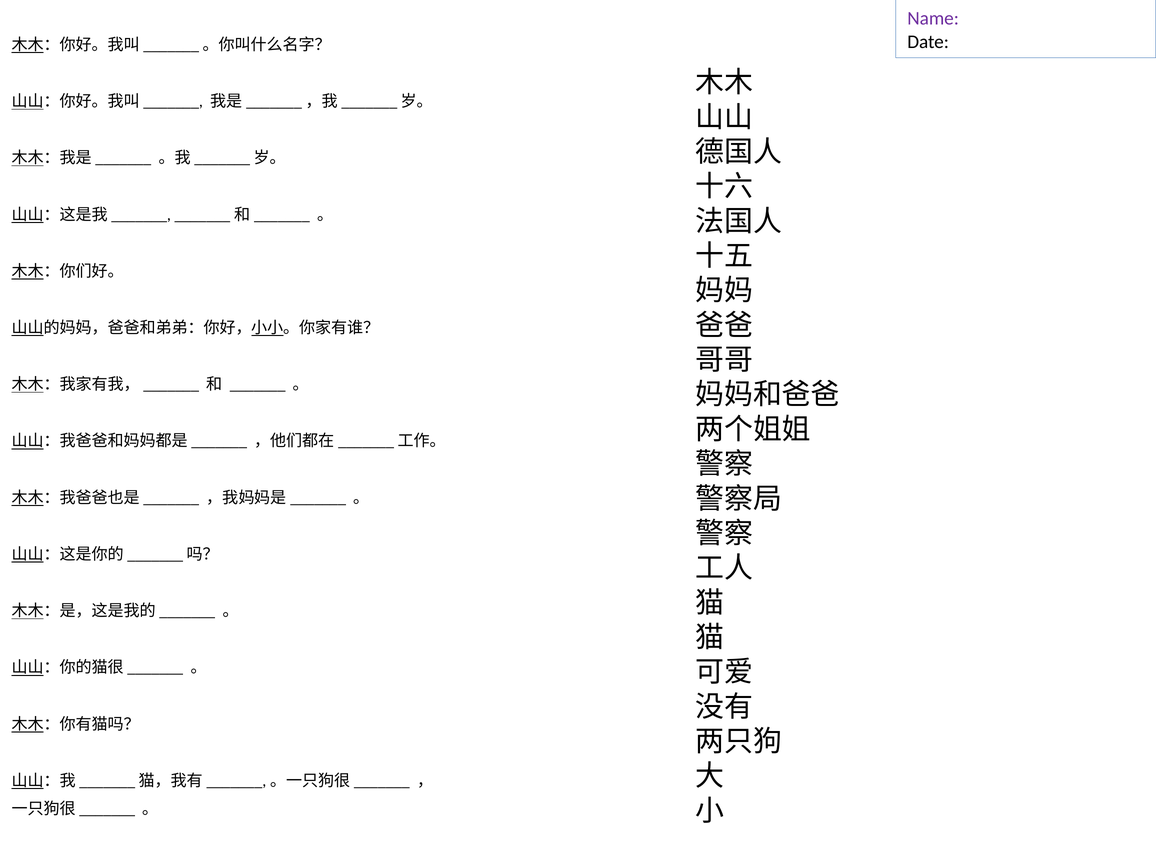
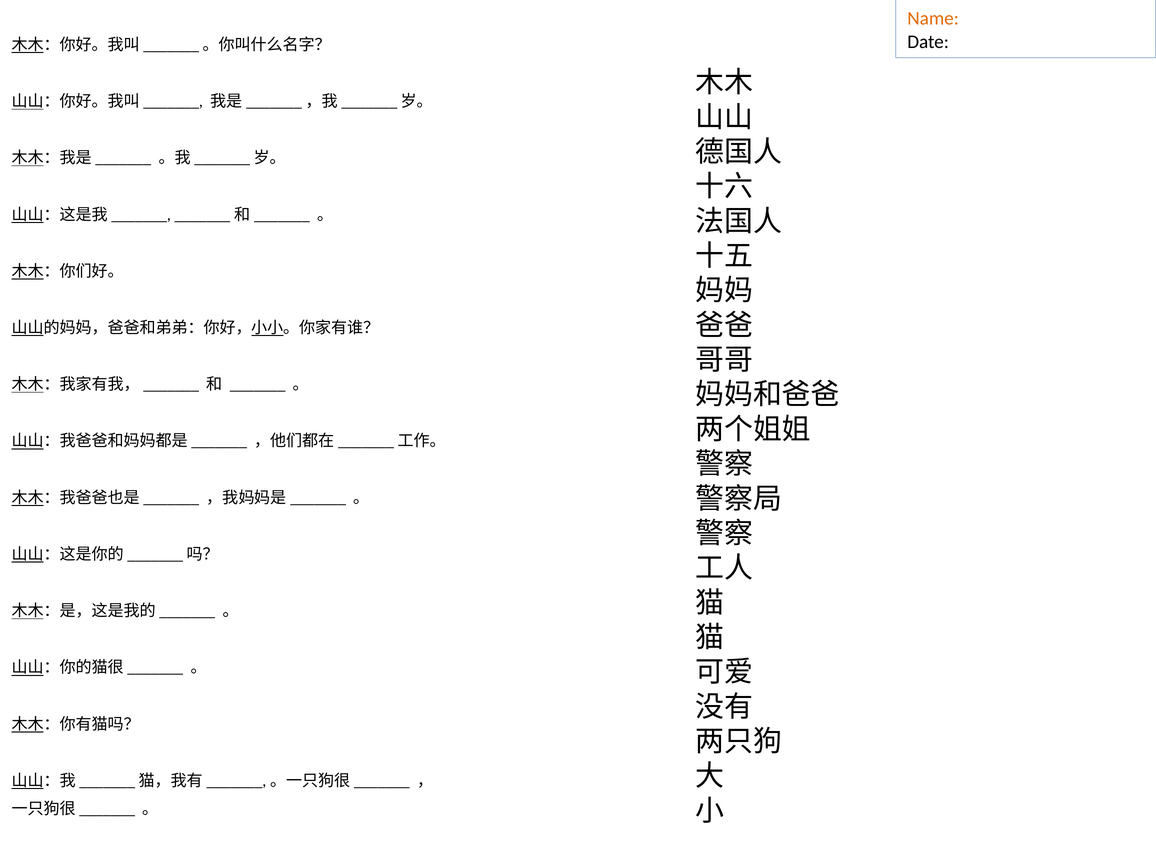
Name colour: purple -> orange
